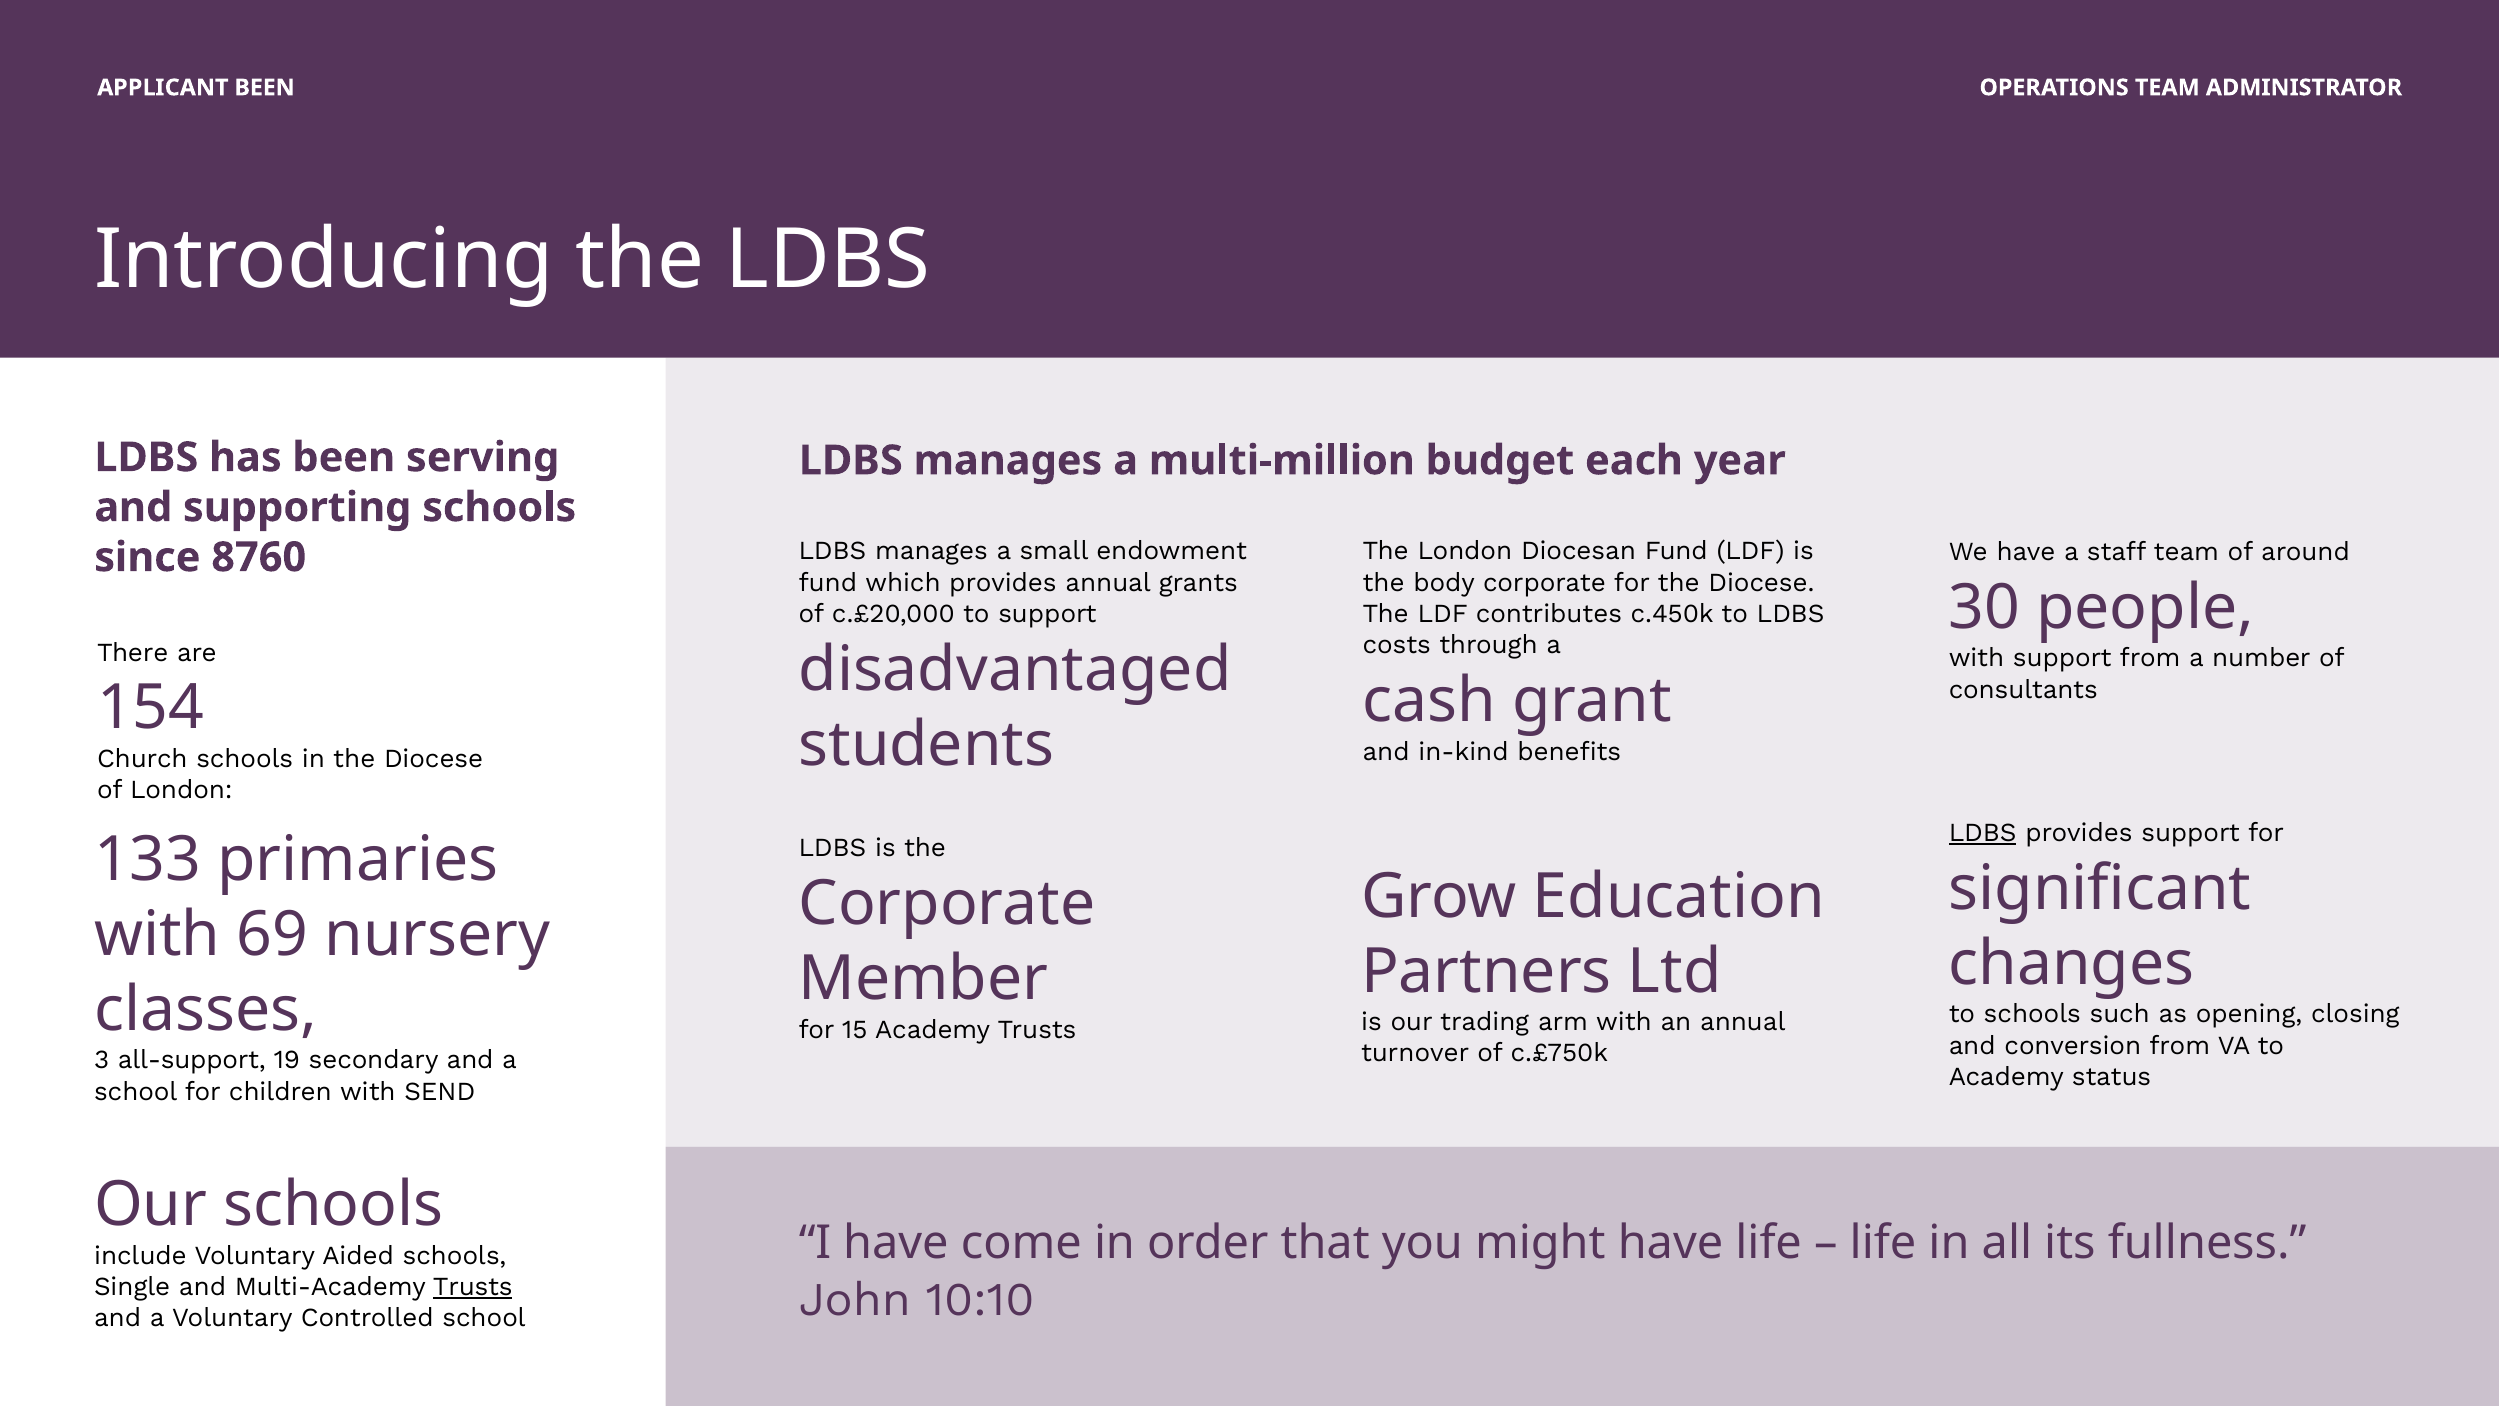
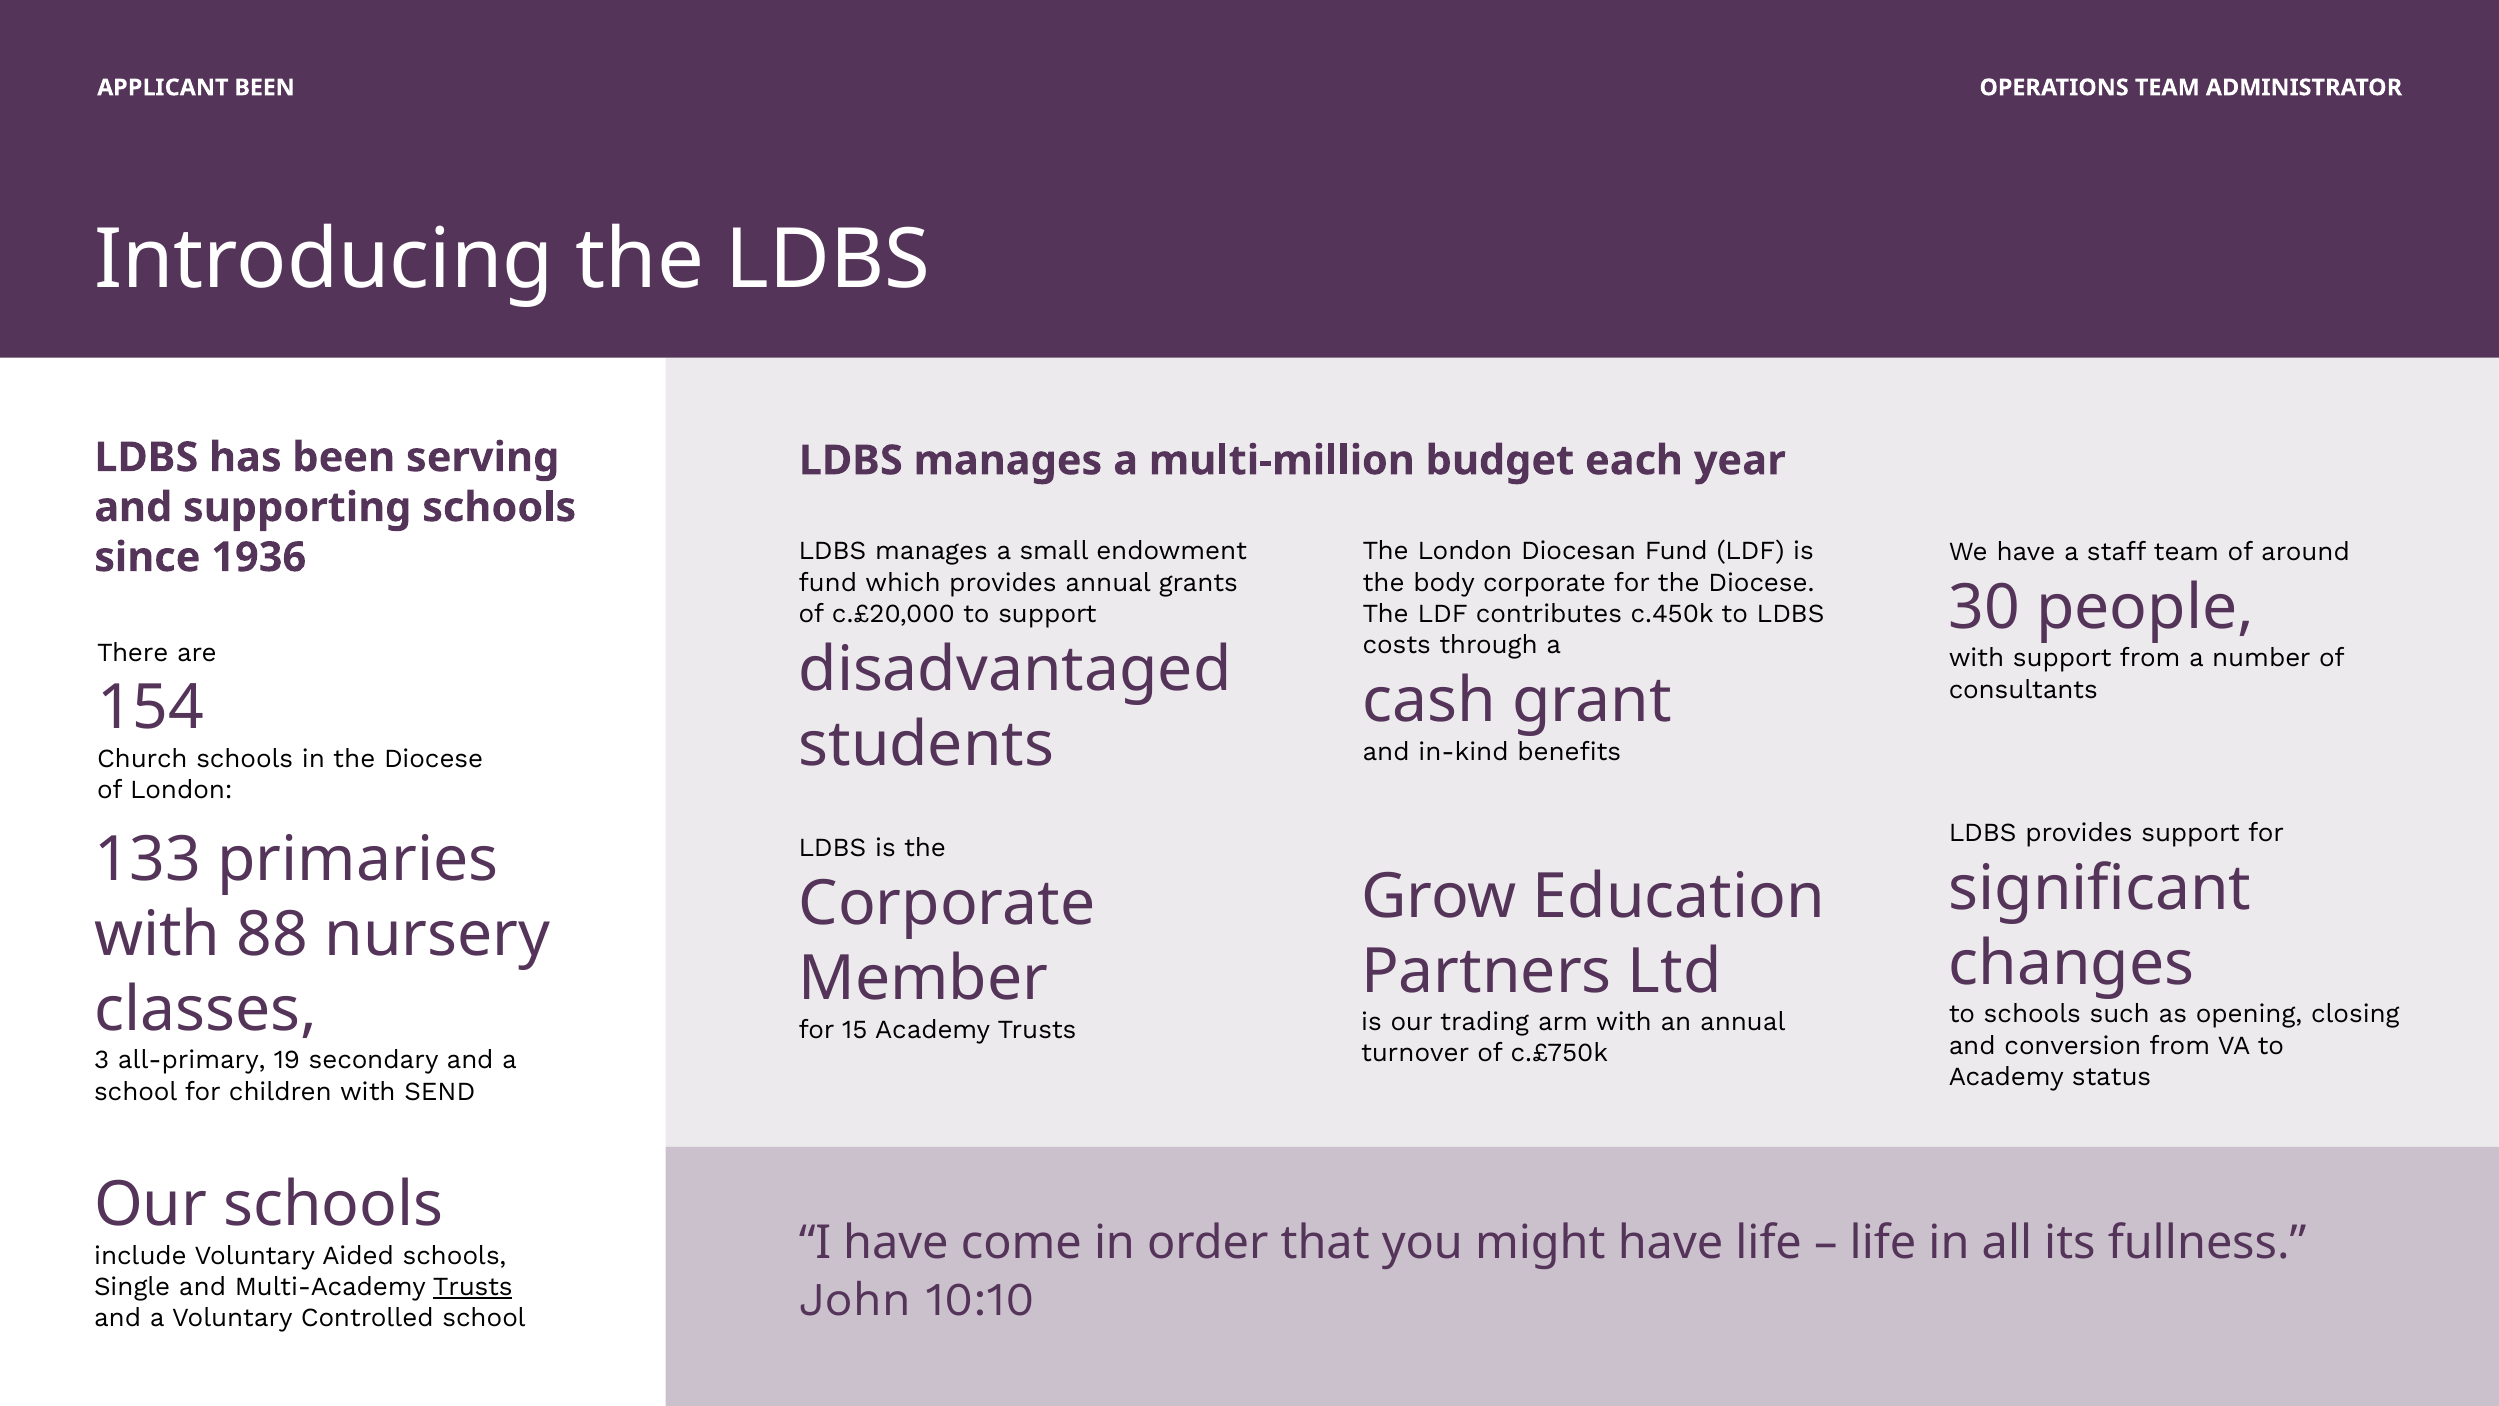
8760: 8760 -> 1936
LDBS at (1983, 833) underline: present -> none
69: 69 -> 88
all-support: all-support -> all-primary
